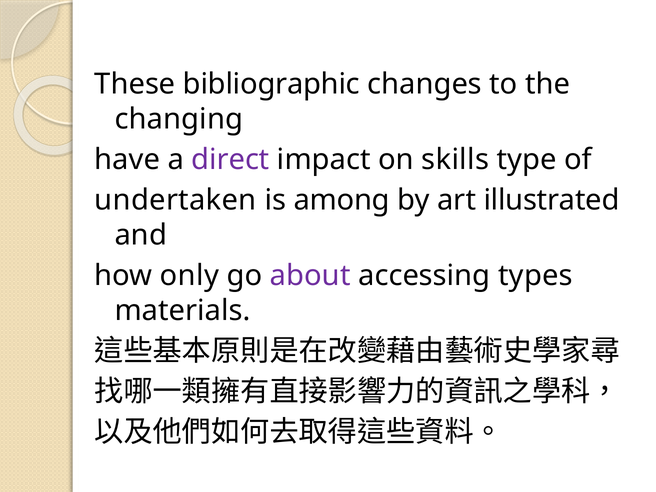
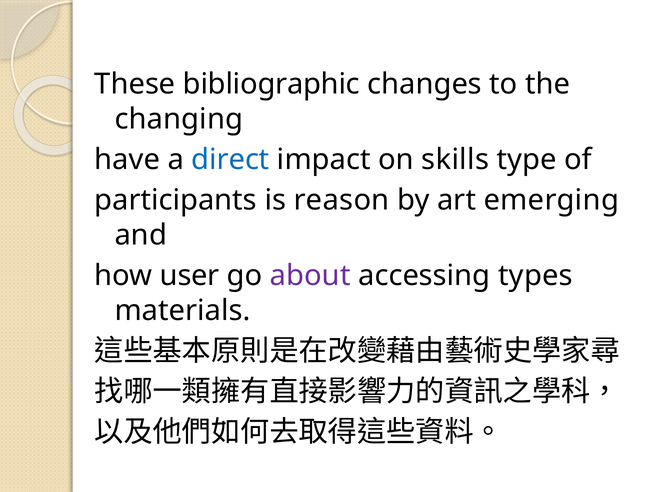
direct colour: purple -> blue
undertaken: undertaken -> participants
among: among -> reason
illustrated: illustrated -> emerging
only: only -> user
